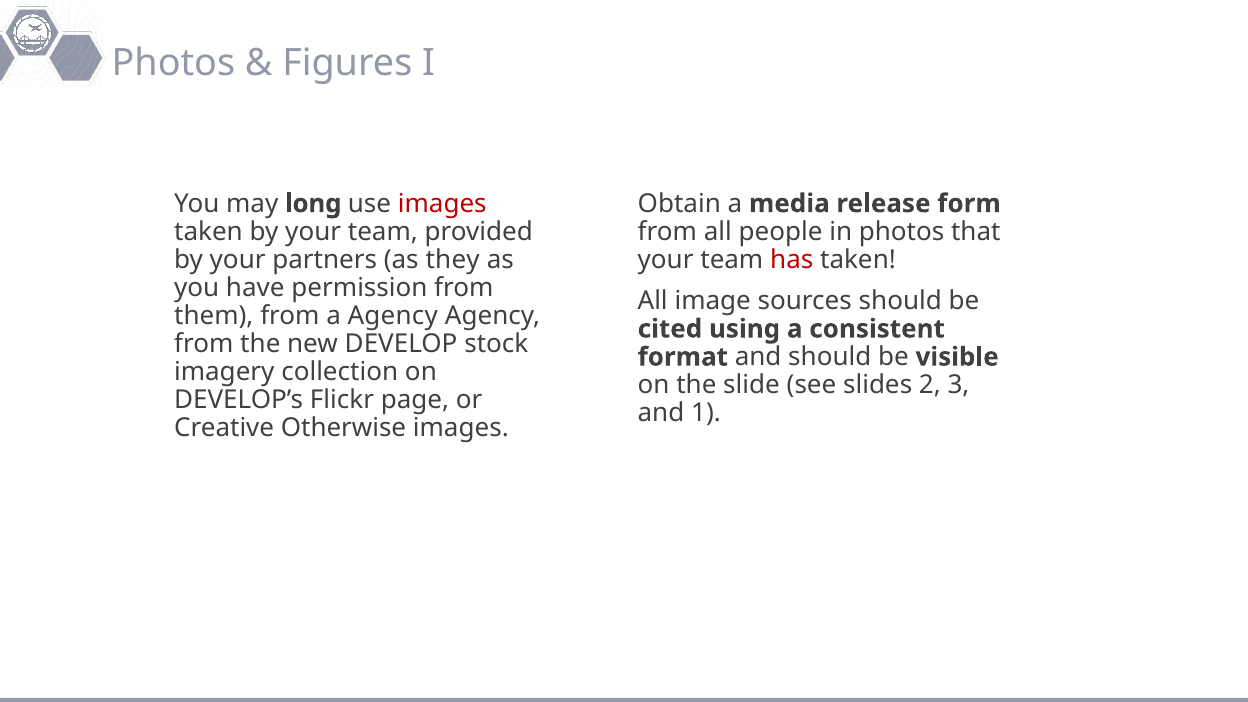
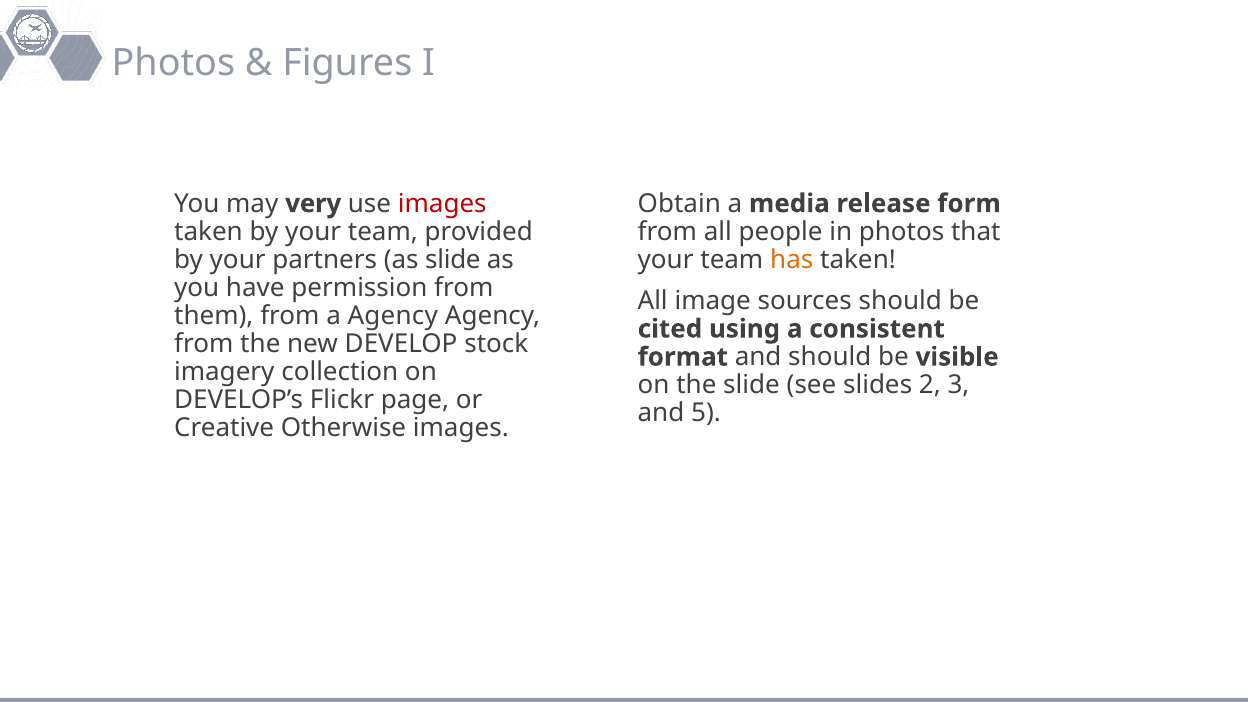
long: long -> very
as they: they -> slide
has colour: red -> orange
1: 1 -> 5
